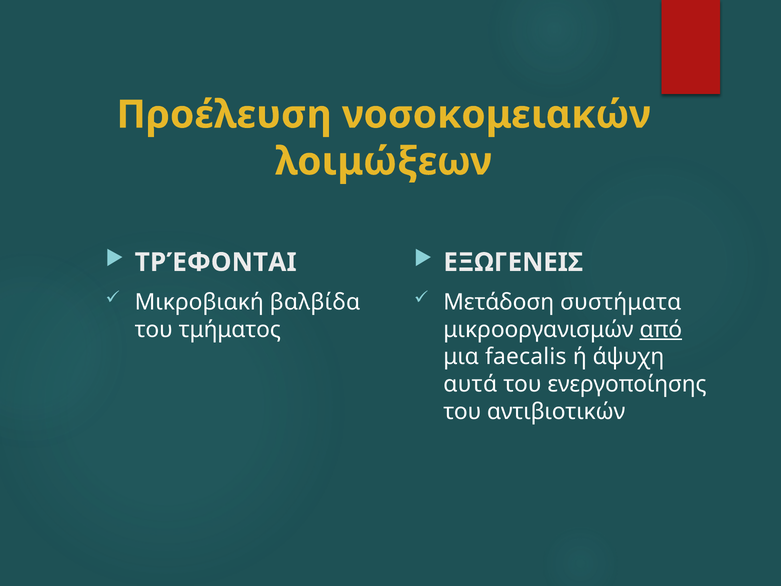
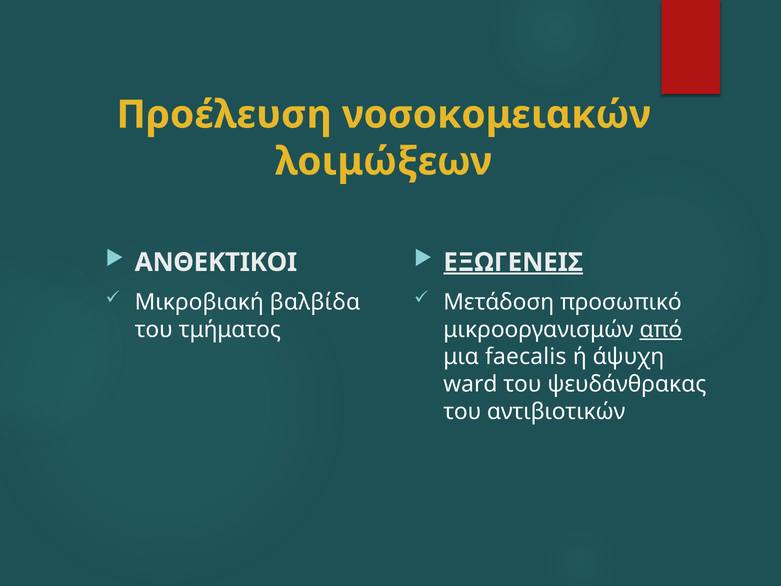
ΤΡΈΦΟΝΤΑΙ: ΤΡΈΦΟΝΤΑΙ -> ΑΝΘΕΚΤΙΚΟΙ
ΕΞΩΓΕΝΕΙΣ underline: none -> present
συστήματα: συστήματα -> προσωπικό
αυτά: αυτά -> ward
ενεργοποίησης: ενεργοποίησης -> ψευδάνθρακας
